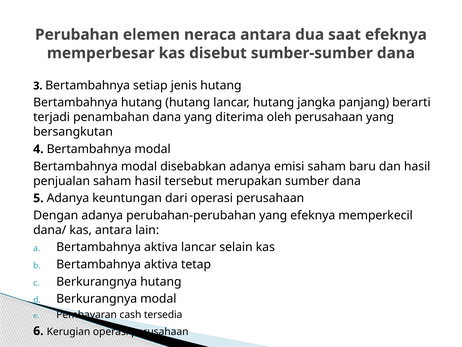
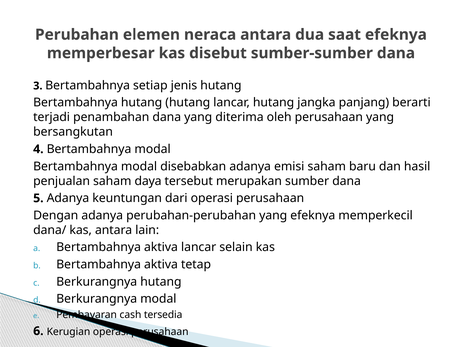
saham hasil: hasil -> daya
